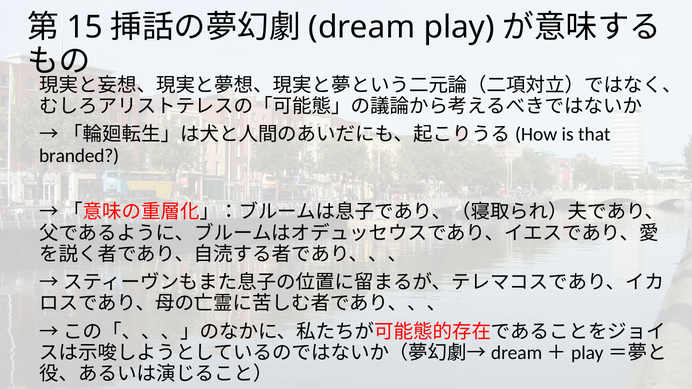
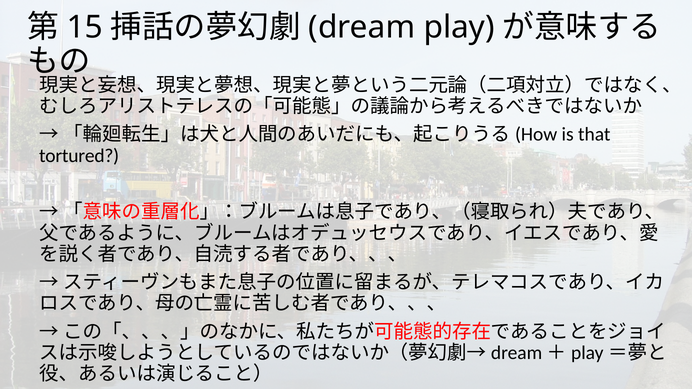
branded: branded -> tortured
